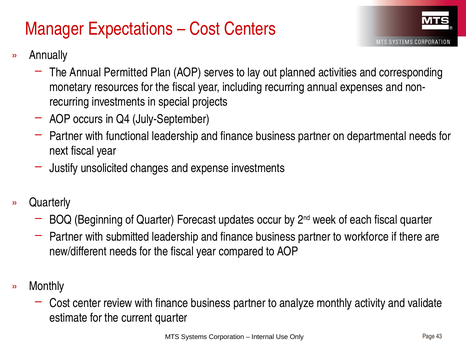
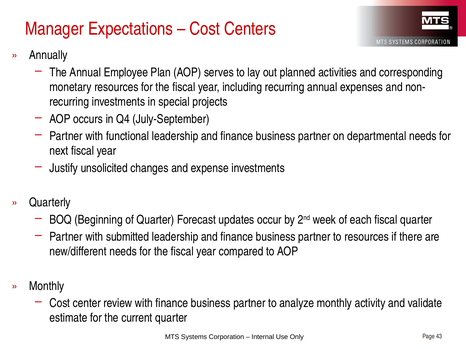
Permitted: Permitted -> Employee
to workforce: workforce -> resources
